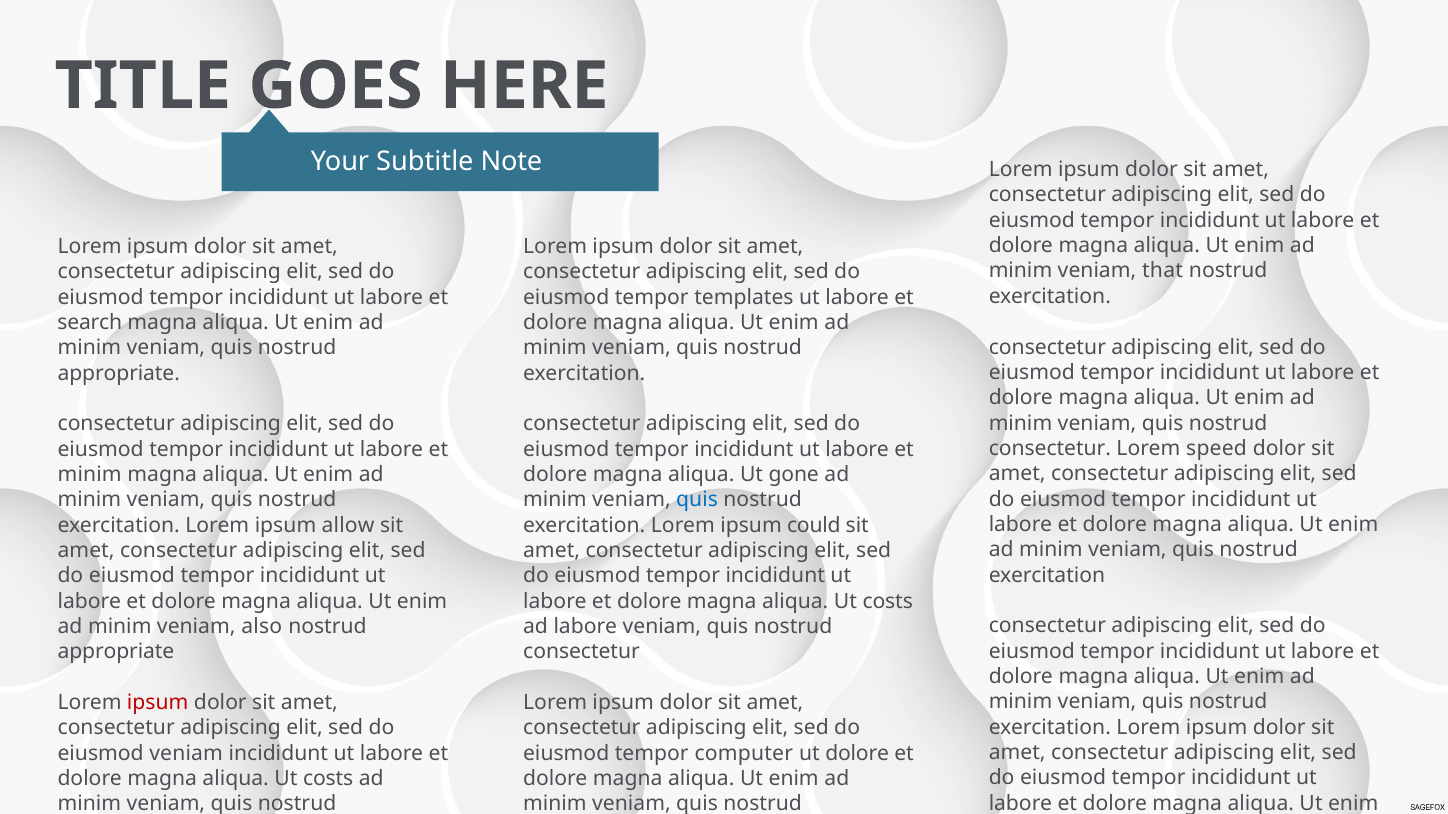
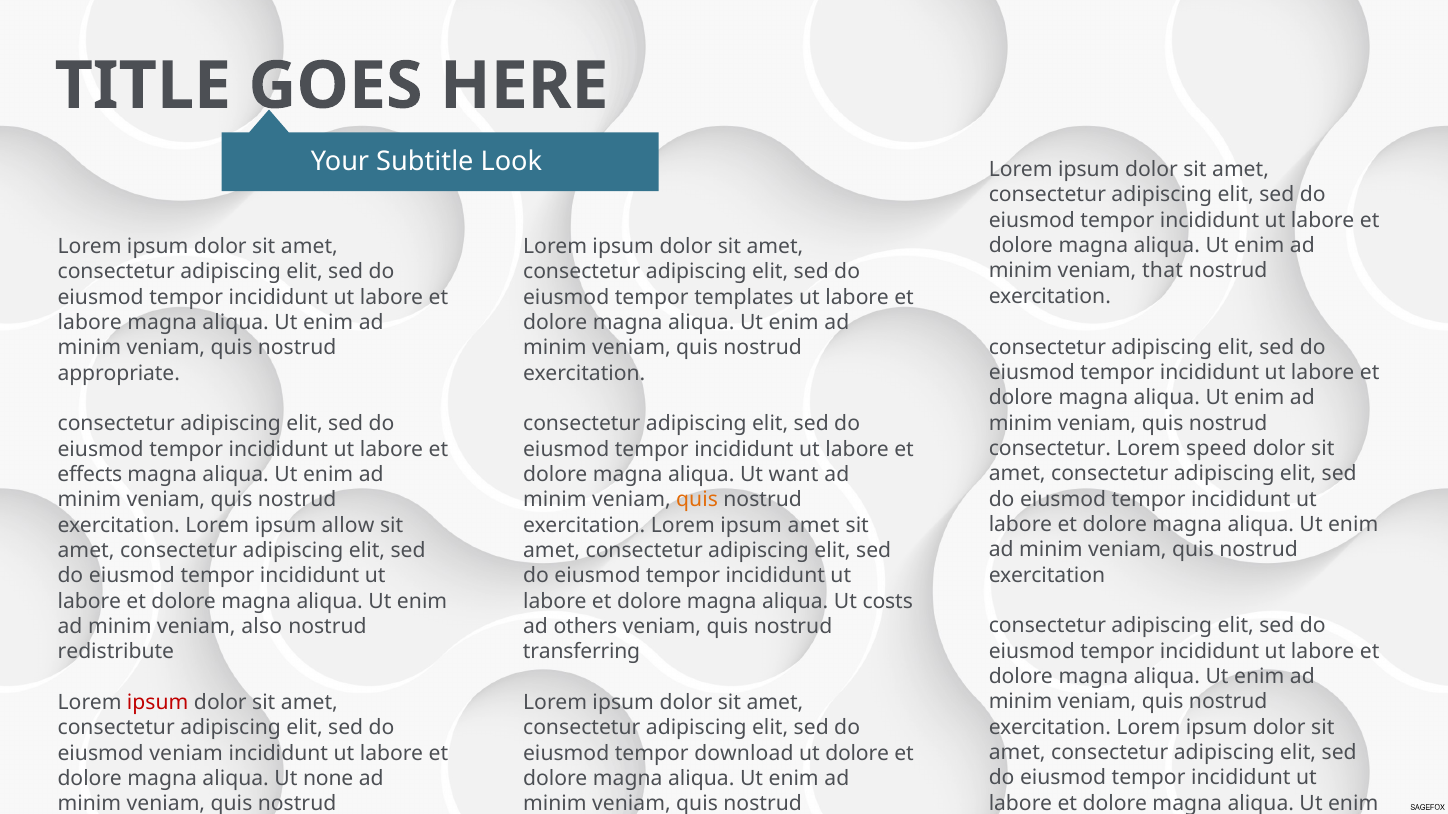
Note: Note -> Look
search at (90, 323): search -> labore
minim at (90, 475): minim -> effects
gone: gone -> want
quis at (697, 500) colour: blue -> orange
ipsum could: could -> amet
ad labore: labore -> others
appropriate at (116, 652): appropriate -> redistribute
consectetur at (581, 652): consectetur -> transferring
computer: computer -> download
costs at (328, 779): costs -> none
